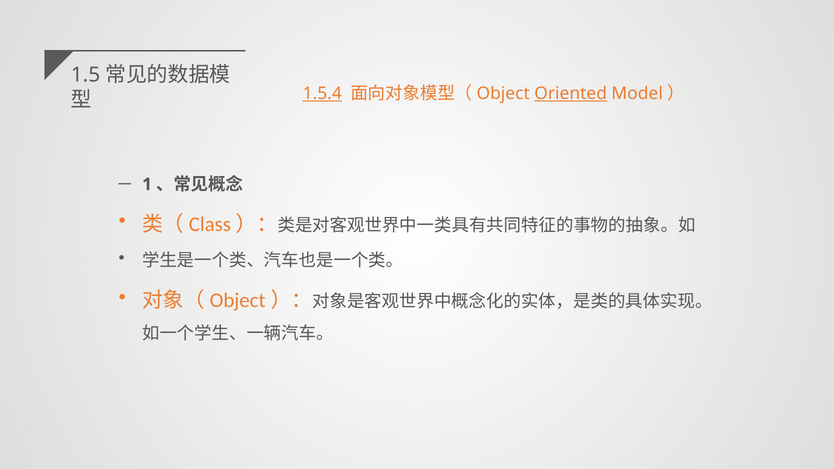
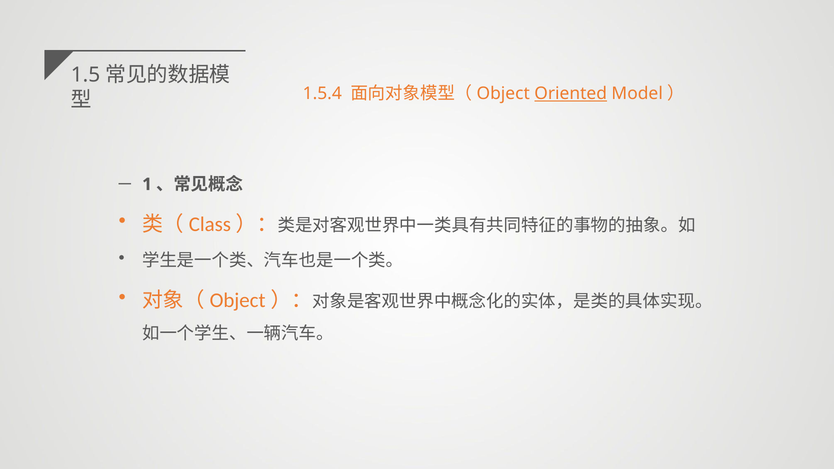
1.5.4 underline: present -> none
